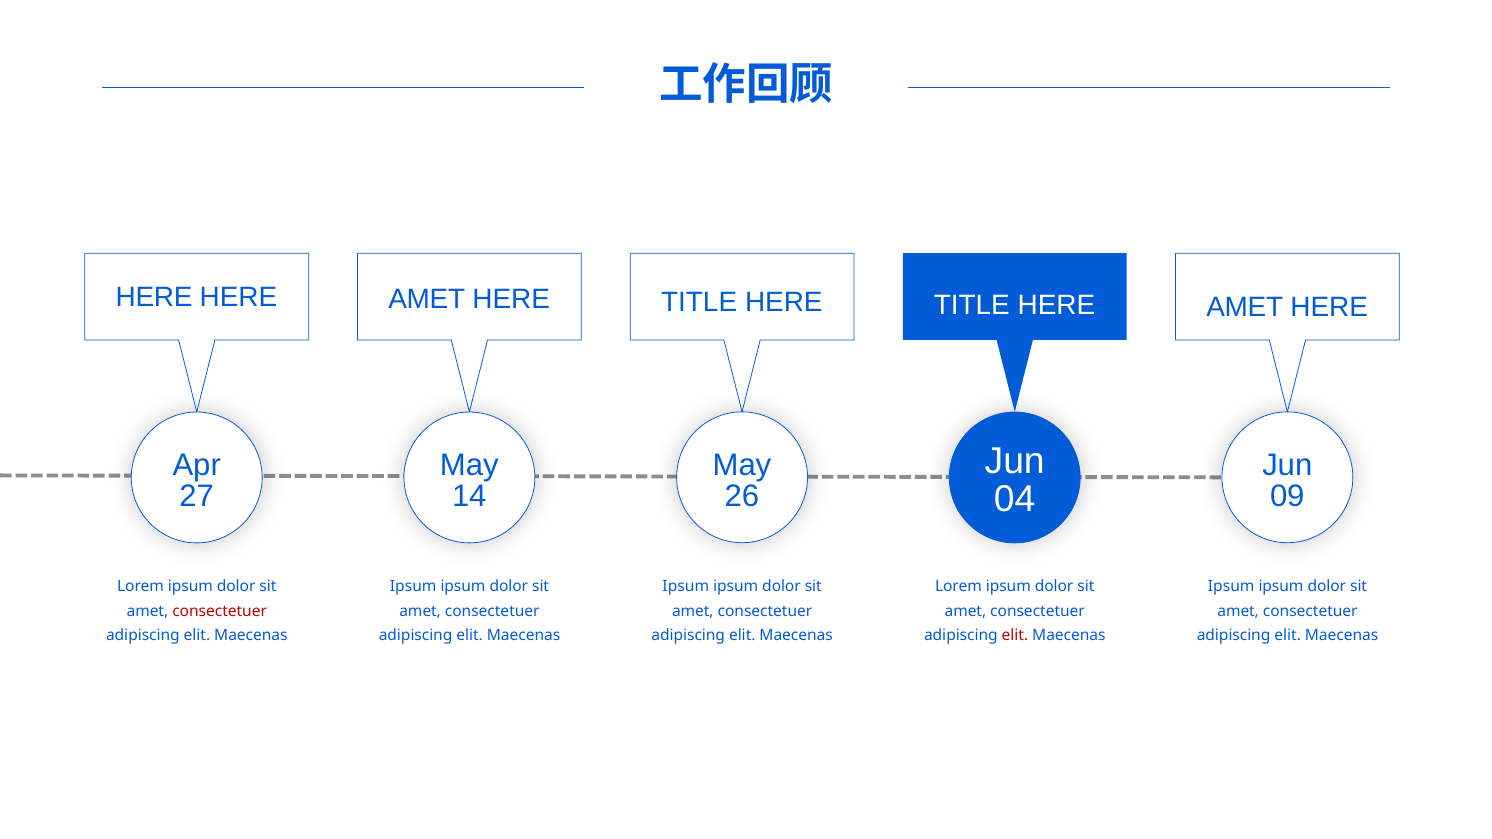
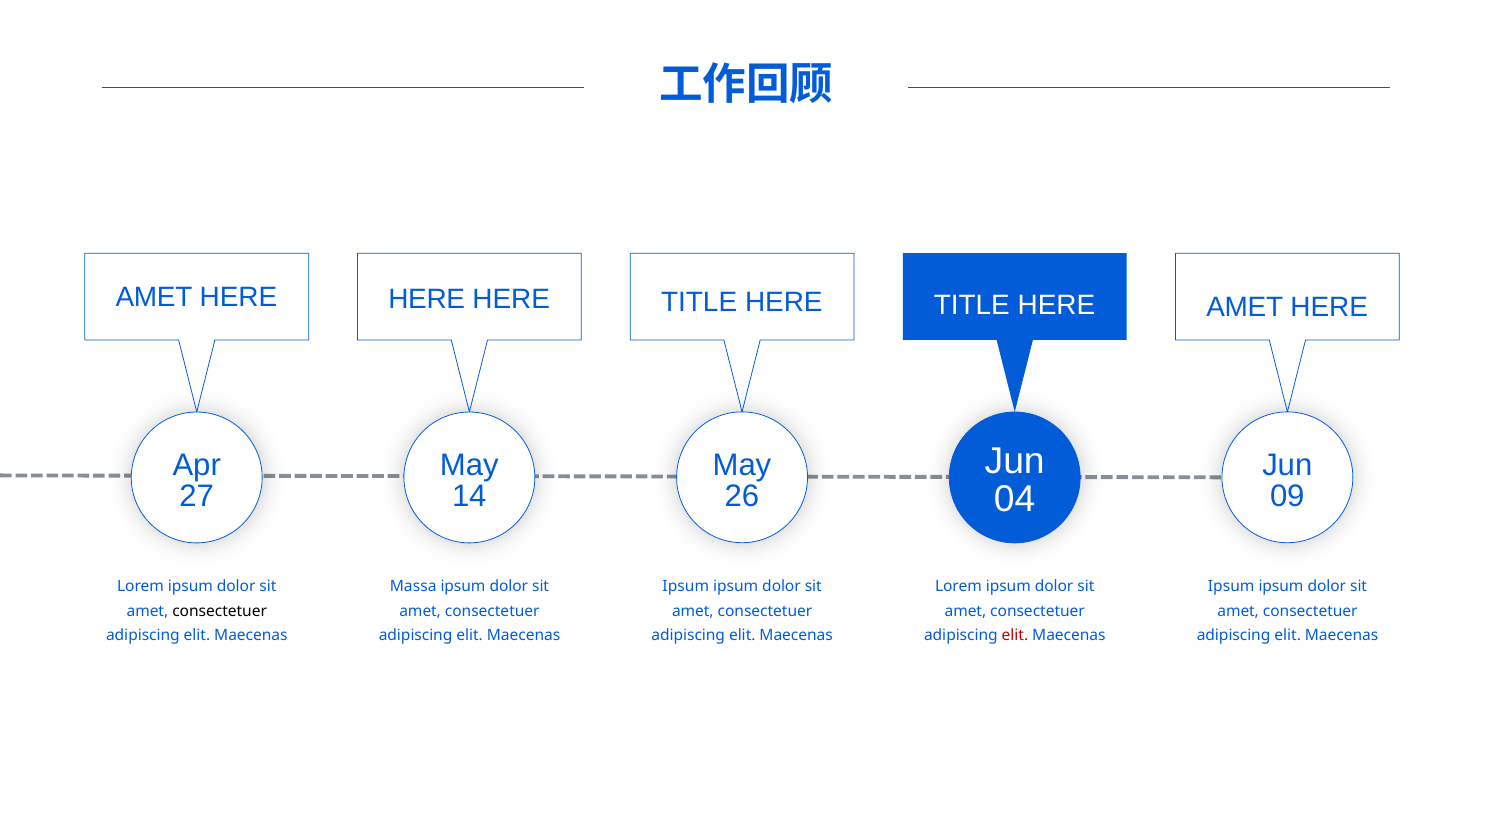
HERE at (154, 297): HERE -> AMET
AMET at (427, 300): AMET -> HERE
Ipsum at (413, 587): Ipsum -> Massa
consectetuer at (220, 611) colour: red -> black
